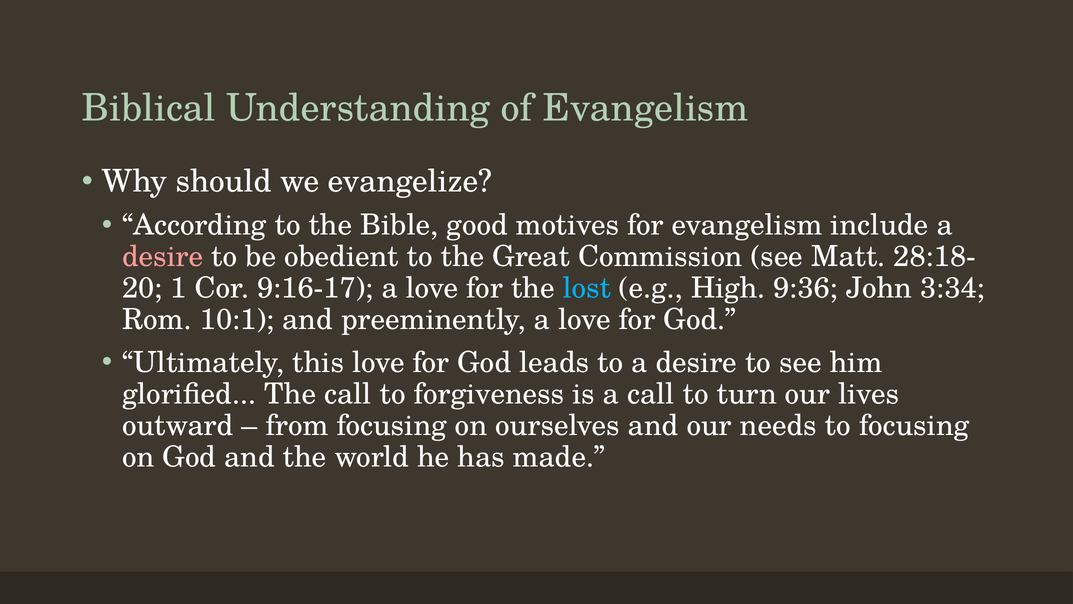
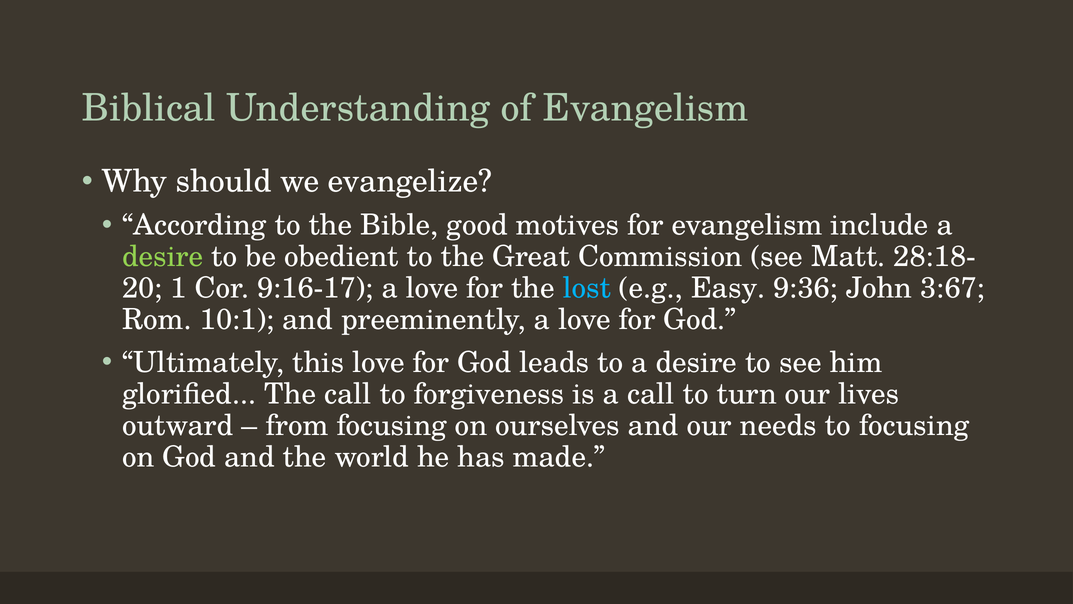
desire at (163, 257) colour: pink -> light green
High: High -> Easy
3:34: 3:34 -> 3:67
